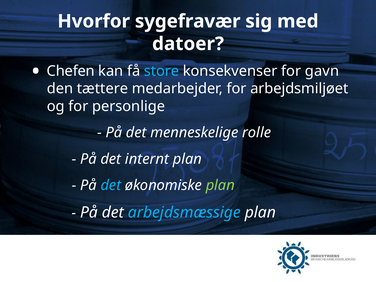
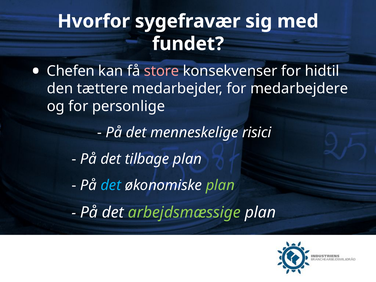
datoer: datoer -> fundet
store colour: light blue -> pink
gavn: gavn -> hidtil
arbejdsmiljøet: arbejdsmiljøet -> medarbejdere
rolle: rolle -> risici
internt: internt -> tilbage
arbejdsmæssige colour: light blue -> light green
